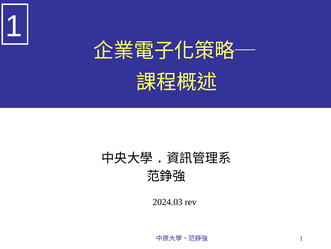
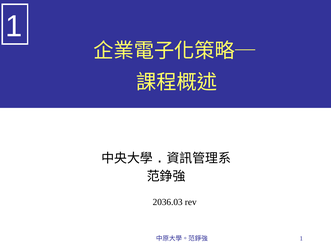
2024.03: 2024.03 -> 2036.03
